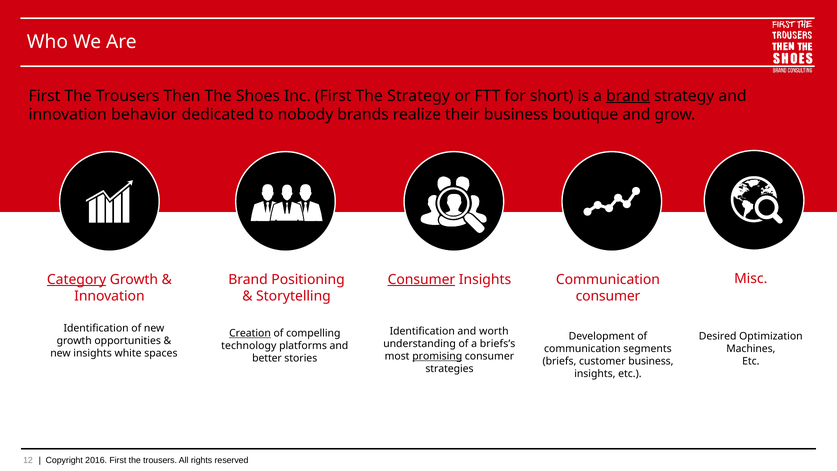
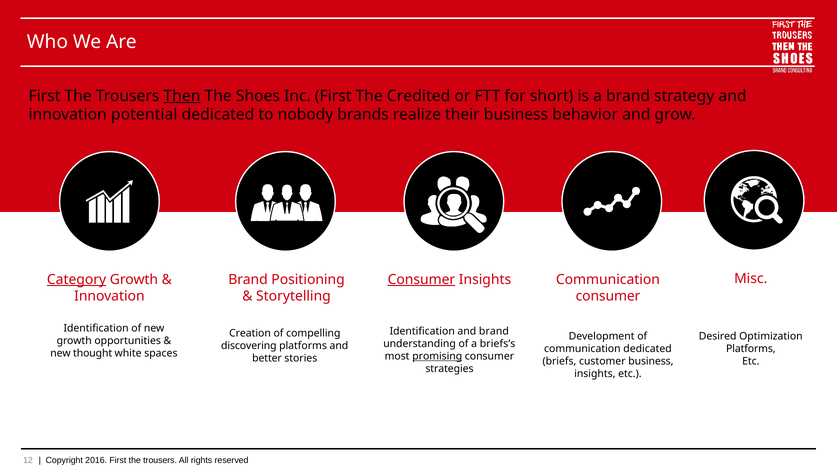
Then underline: none -> present
The Strategy: Strategy -> Credited
brand at (628, 96) underline: present -> none
behavior: behavior -> potential
boutique: boutique -> behavior
and worth: worth -> brand
Creation underline: present -> none
technology: technology -> discovering
communication segments: segments -> dedicated
Machines at (751, 349): Machines -> Platforms
new insights: insights -> thought
